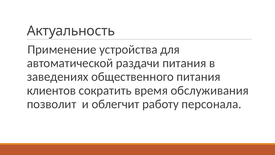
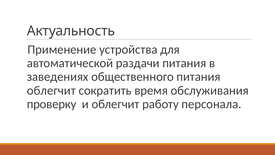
клиентов at (51, 90): клиентов -> облегчит
позволит: позволит -> проверку
